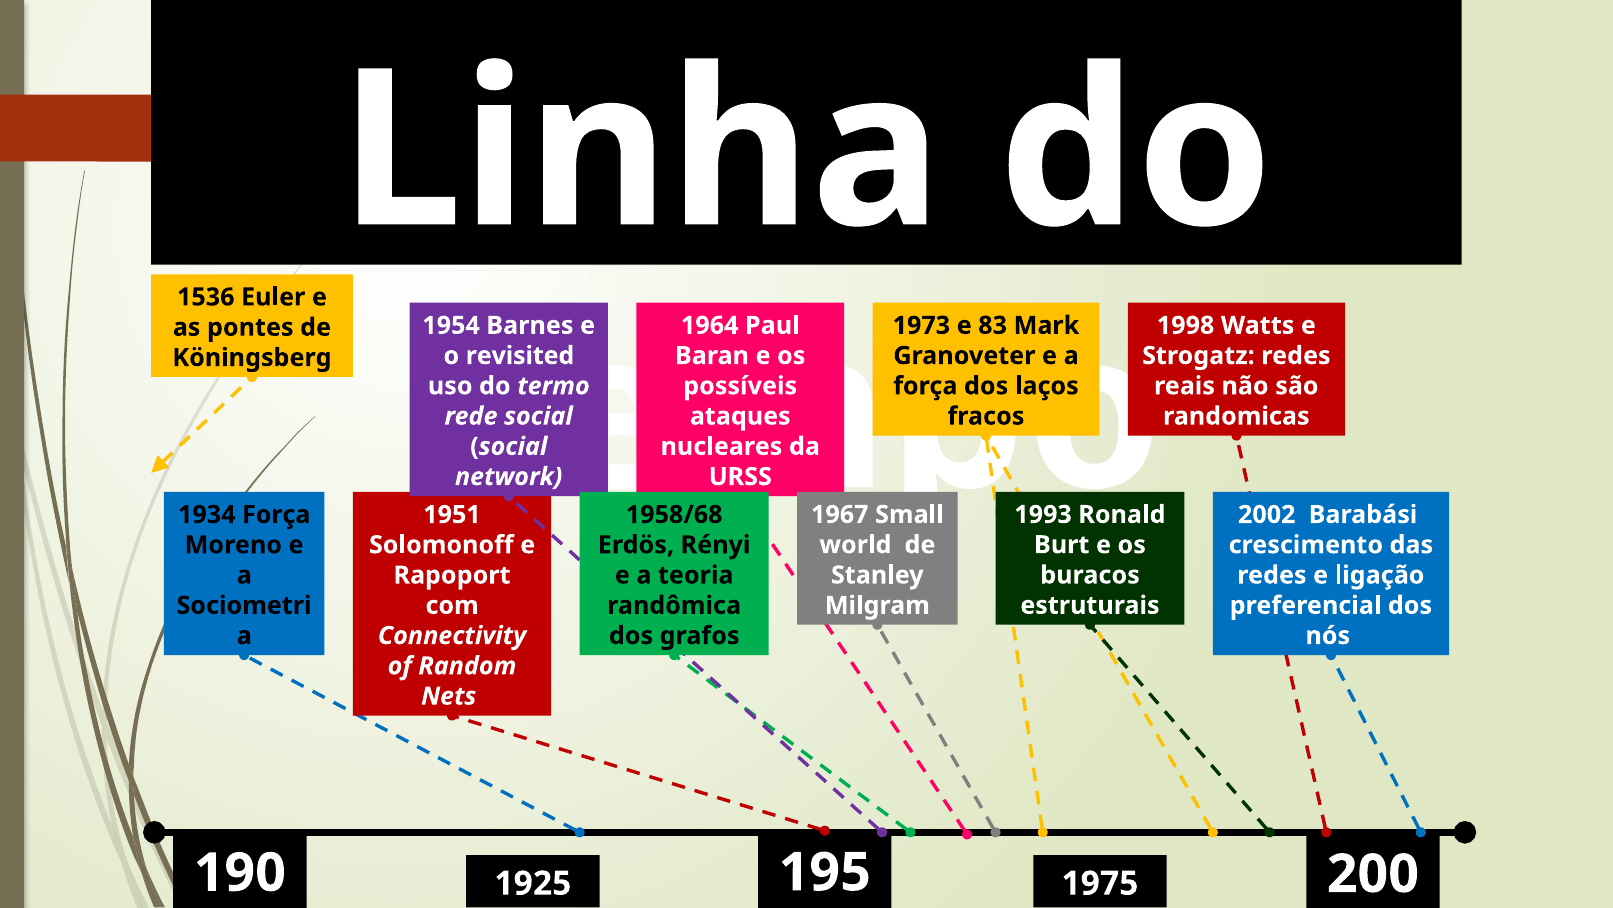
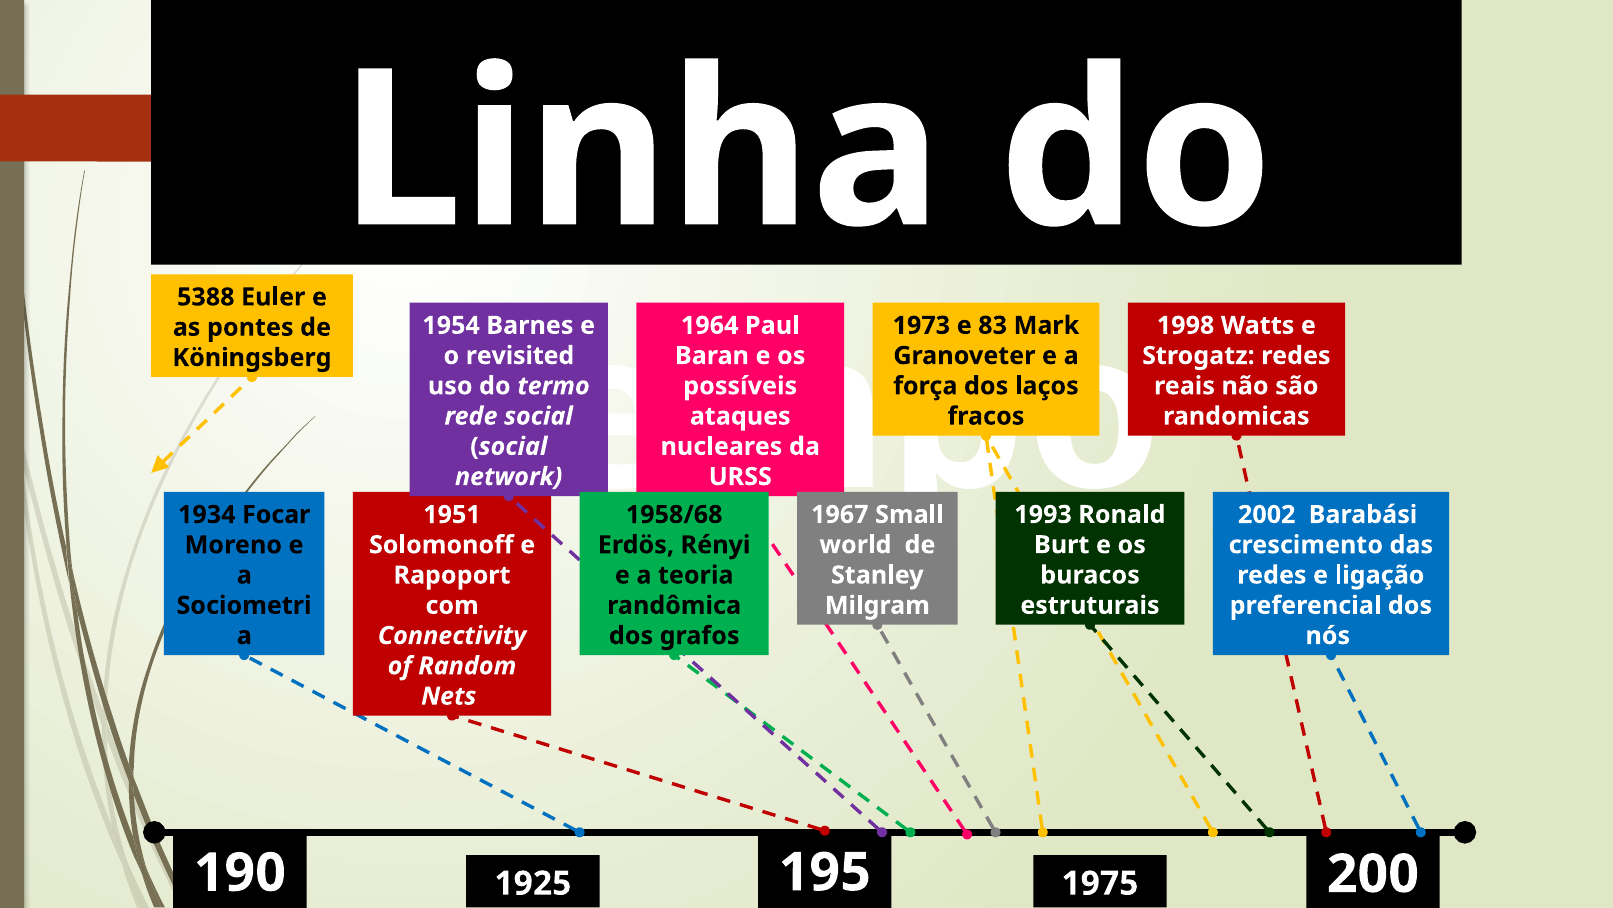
1536: 1536 -> 5388
1934 Força: Força -> Focar
